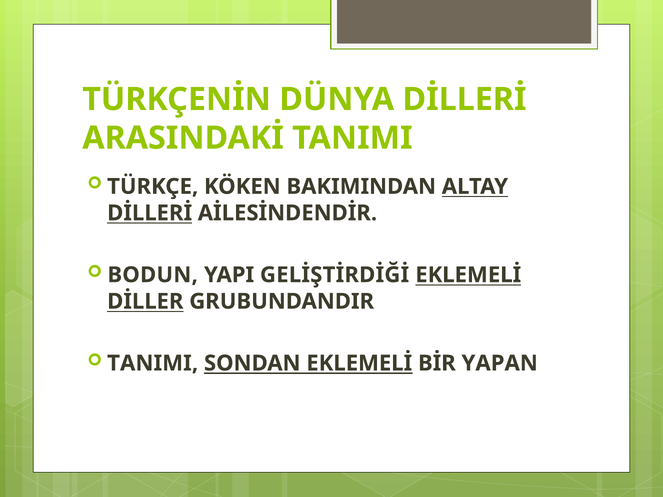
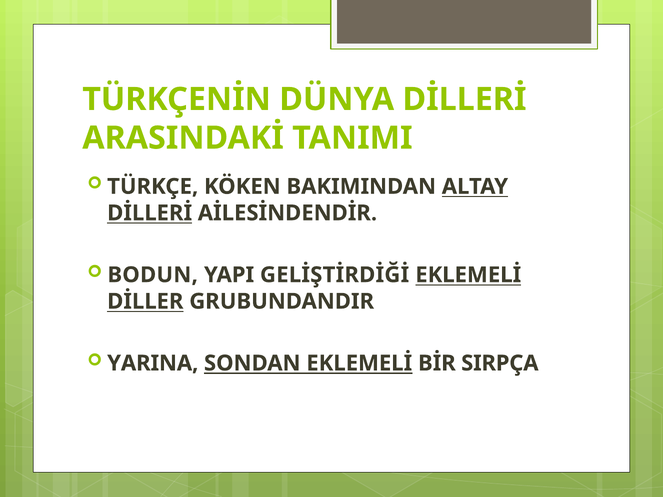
TANIMI at (153, 363): TANIMI -> YARINA
YAPAN: YAPAN -> SIRPÇA
